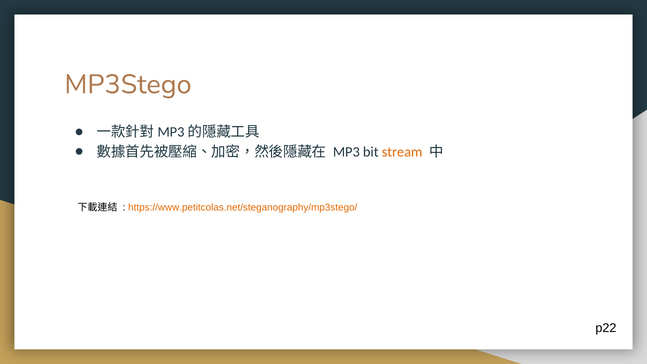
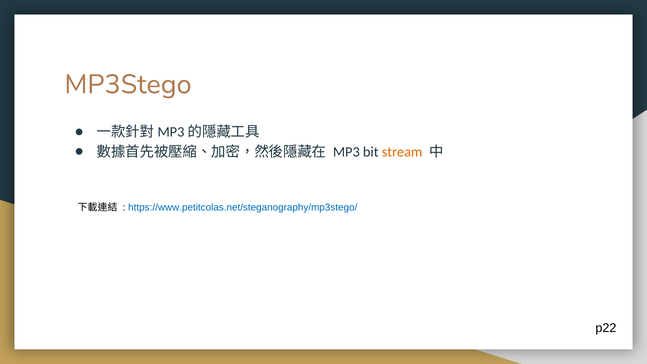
https://www.petitcolas.net/steganography/mp3stego/ colour: orange -> blue
